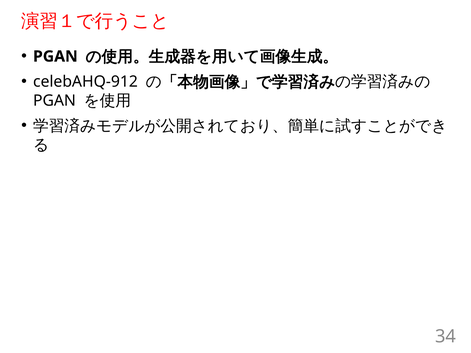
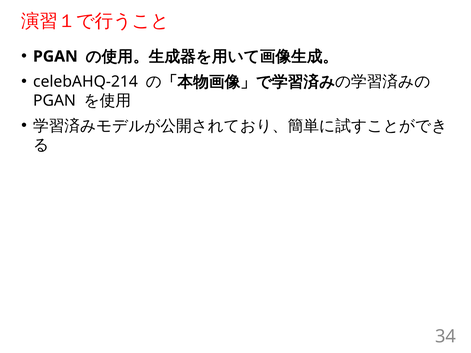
celebAHQ-912: celebAHQ-912 -> celebAHQ-214
